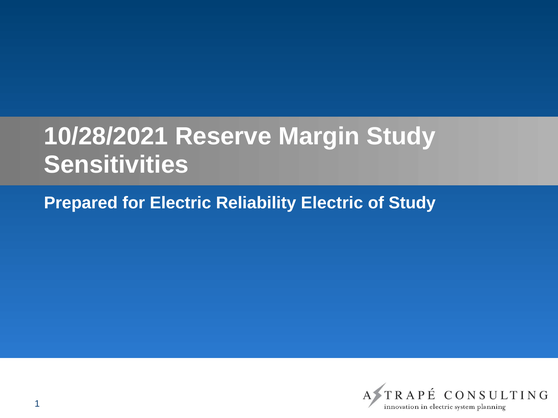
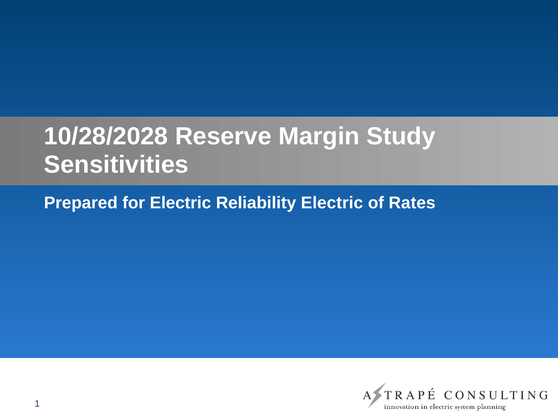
10/28/2021: 10/28/2021 -> 10/28/2028
of Study: Study -> Rates
